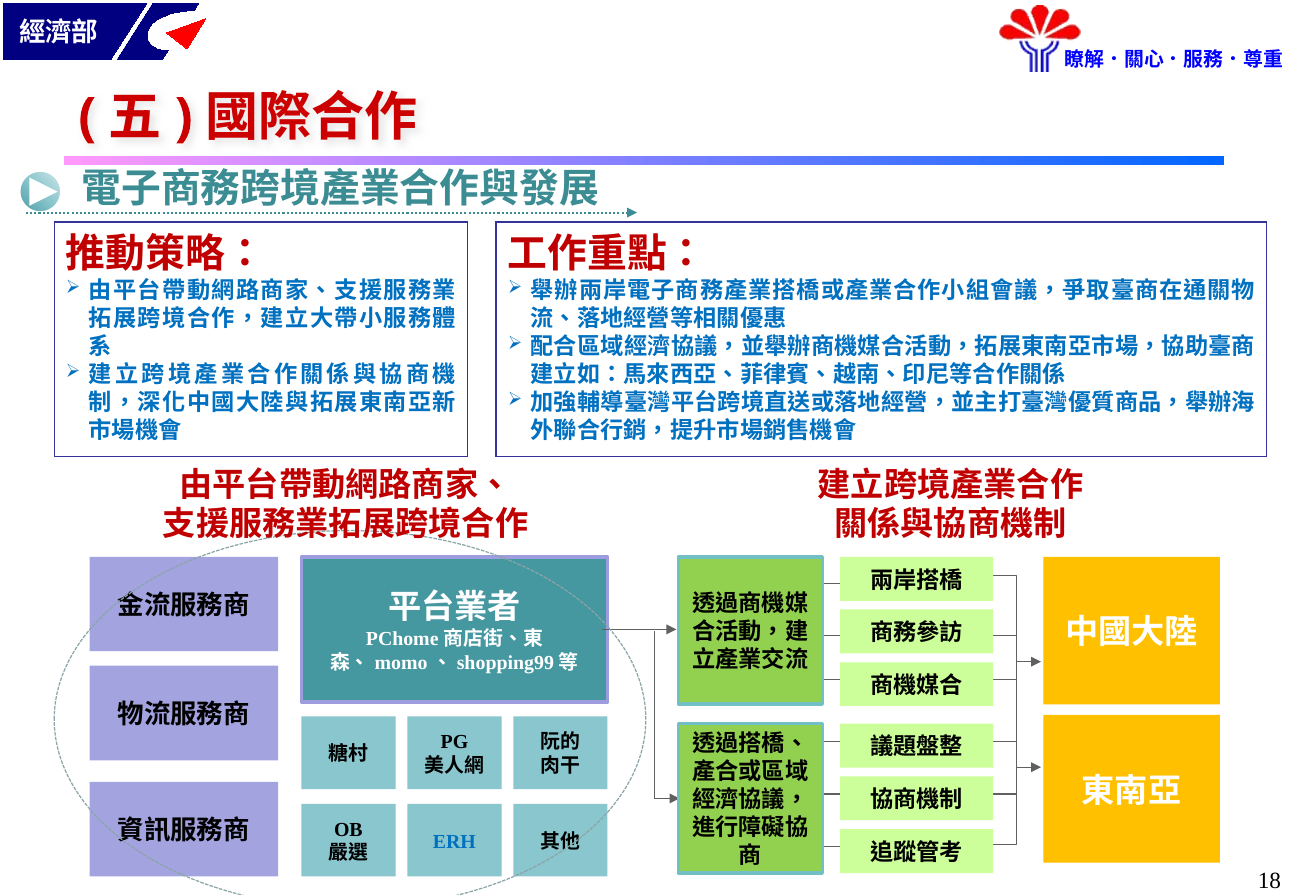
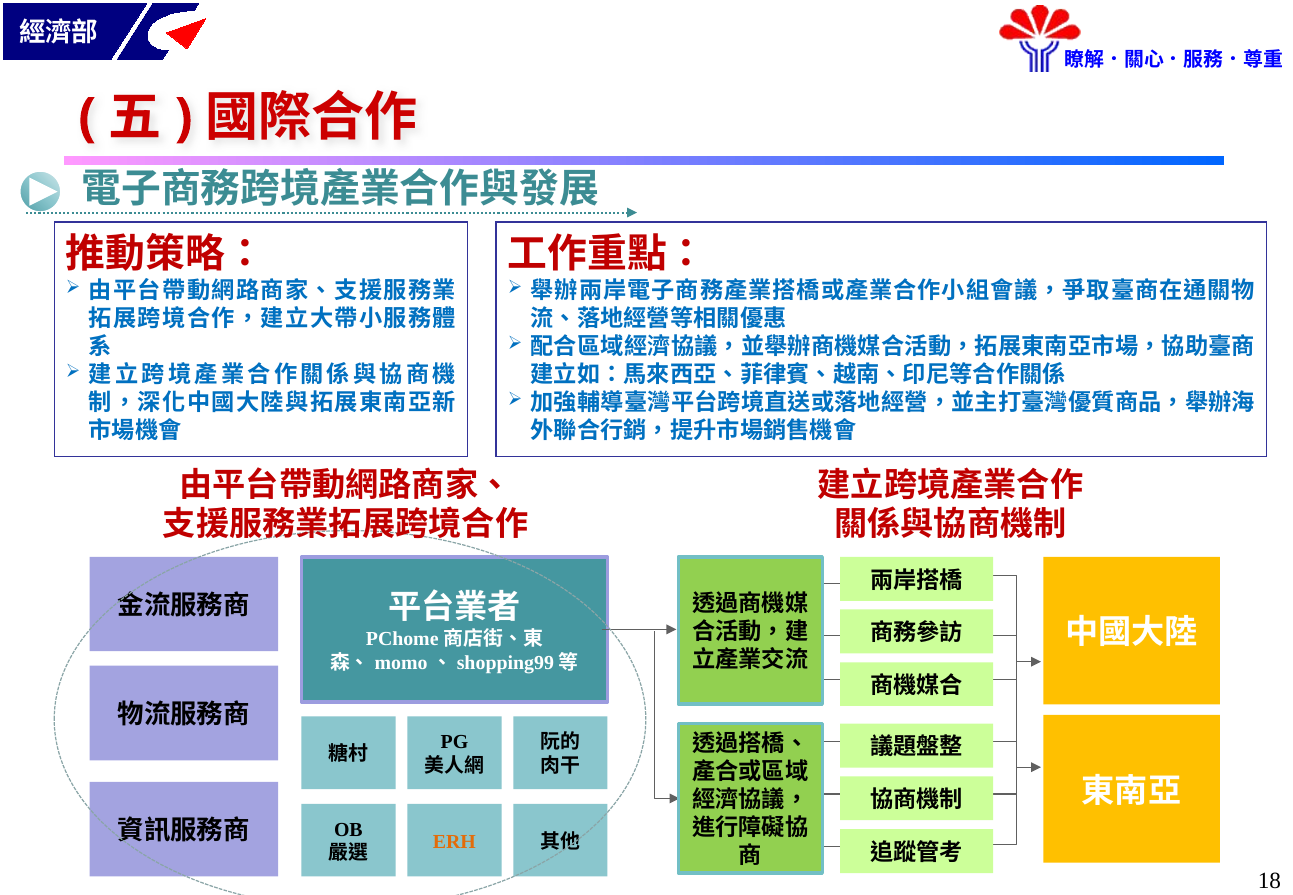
ERH colour: blue -> orange
